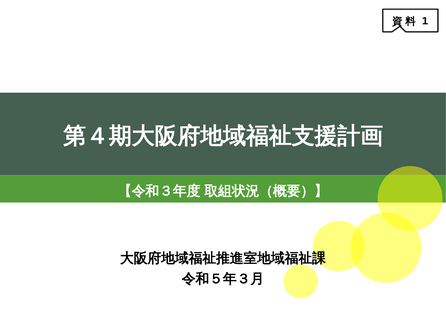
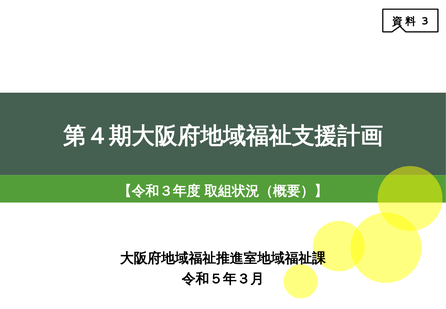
1: 1 -> 3
